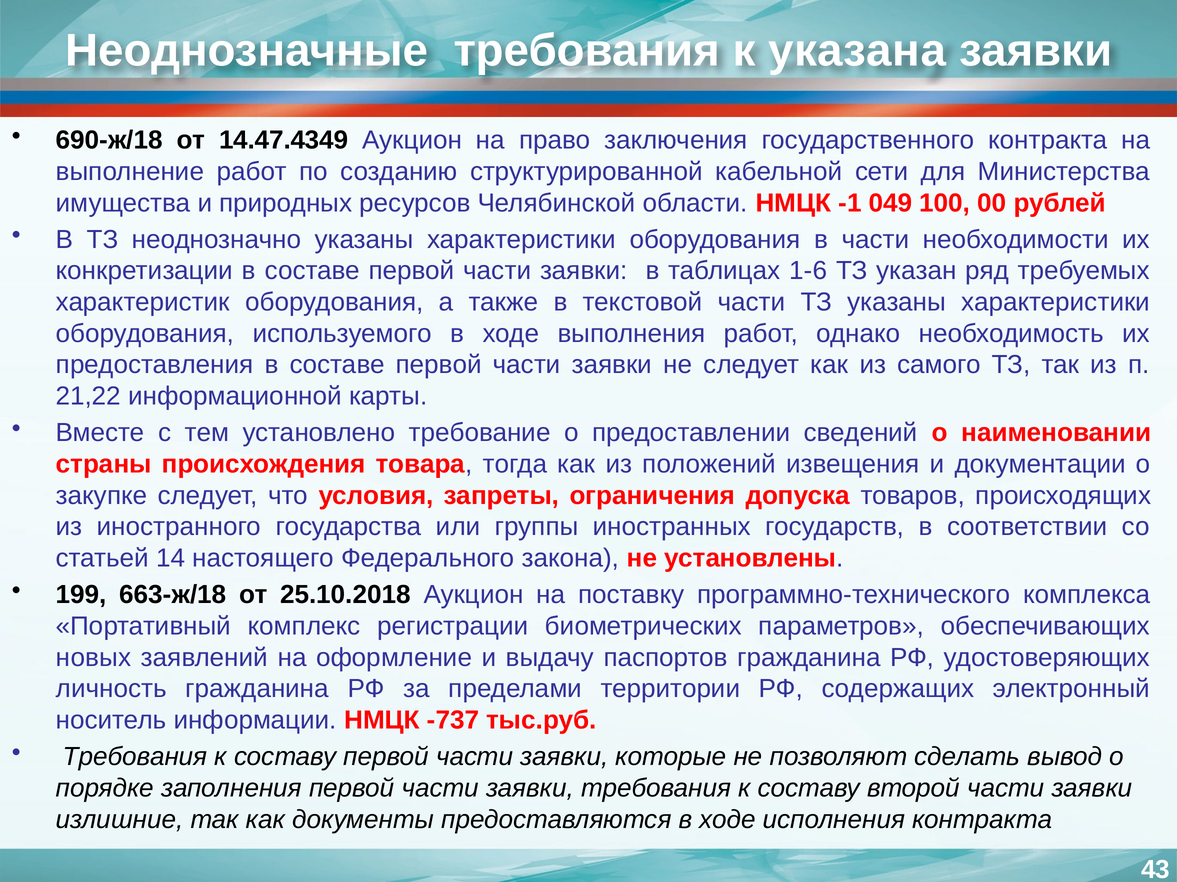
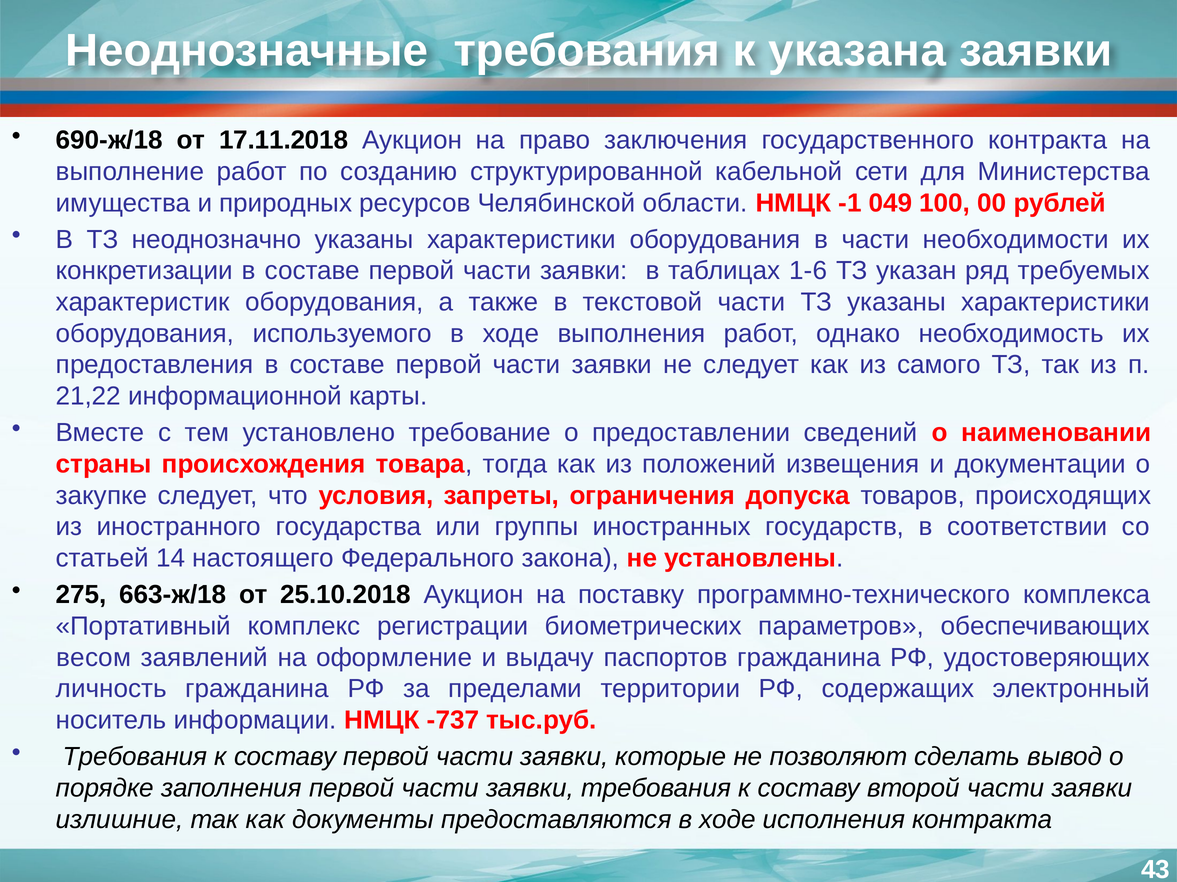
14.47.4349: 14.47.4349 -> 17.11.2018
199: 199 -> 275
новых: новых -> весом
